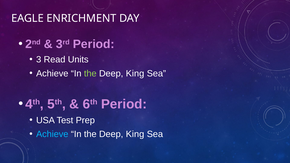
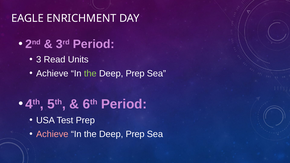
King at (135, 74): King -> Prep
Achieve at (52, 134) colour: light blue -> pink
King at (135, 134): King -> Prep
